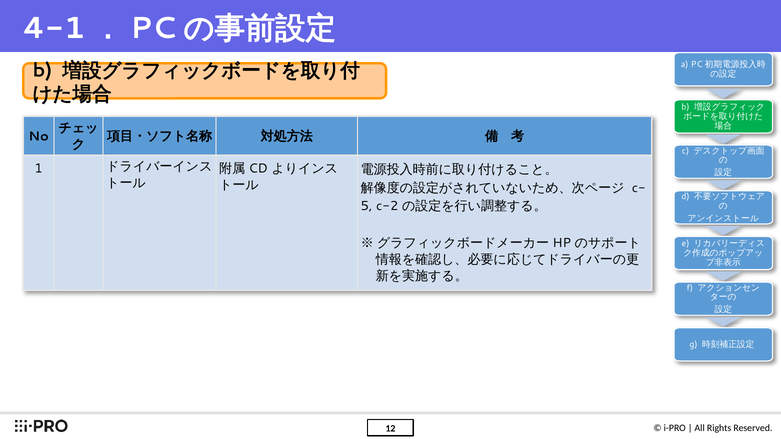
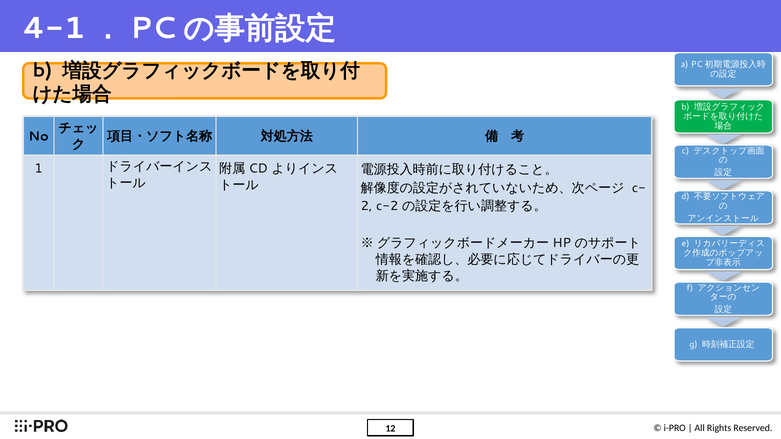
5: 5 -> 2
